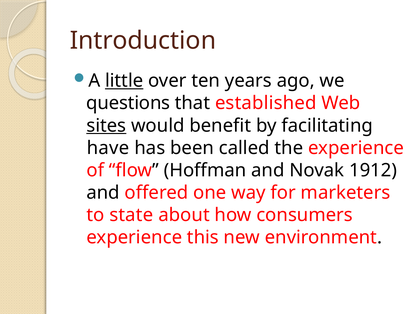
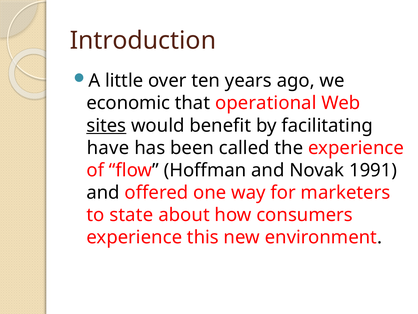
little underline: present -> none
questions: questions -> economic
established: established -> operational
1912: 1912 -> 1991
